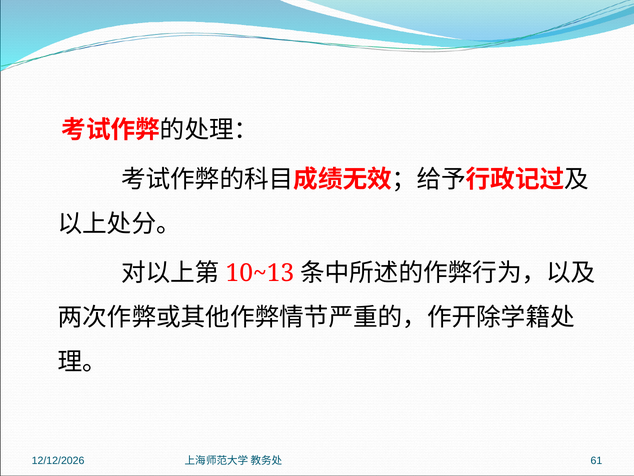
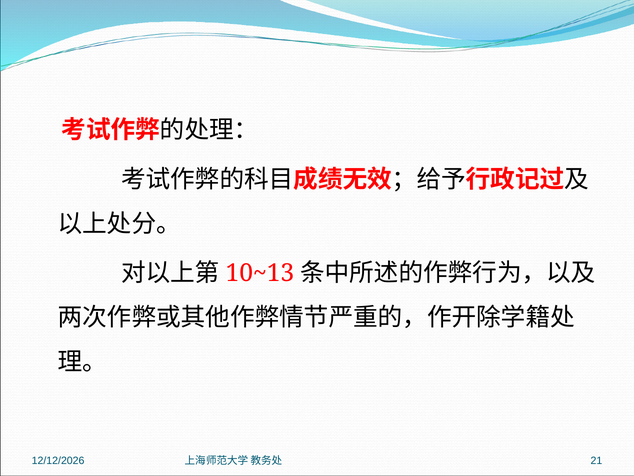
61: 61 -> 21
